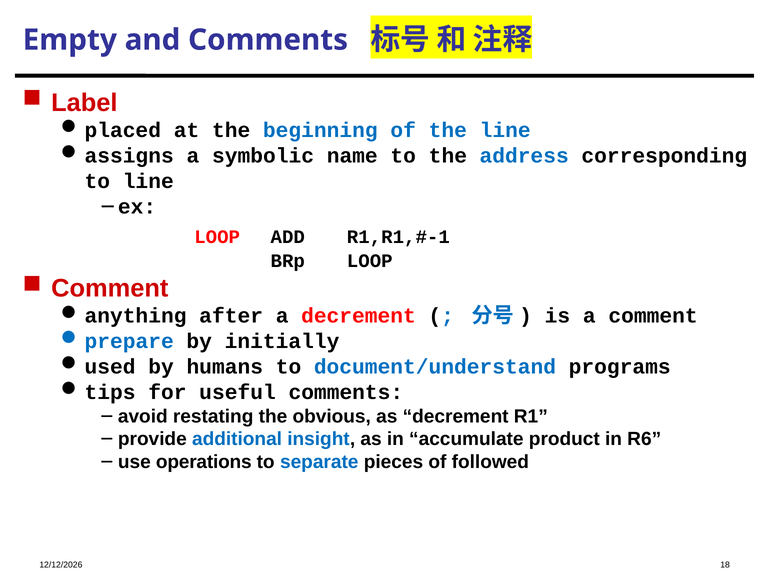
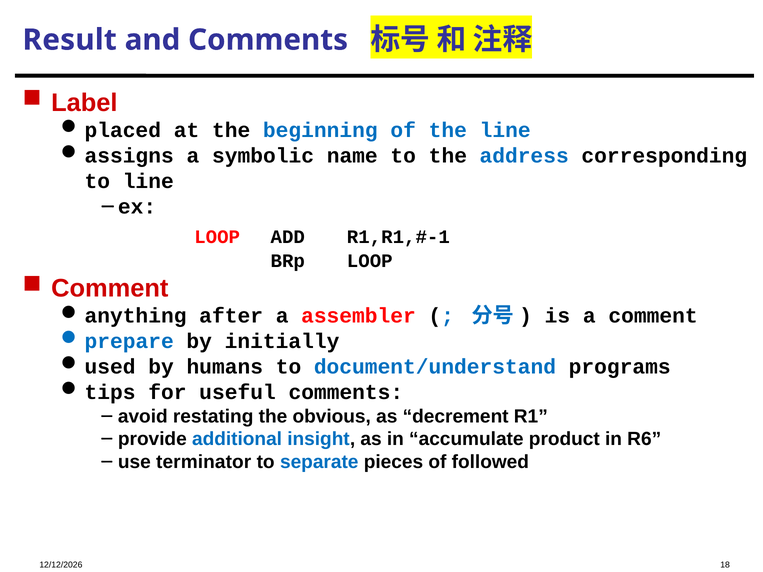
Empty: Empty -> Result
a decrement: decrement -> assembler
operations: operations -> terminator
